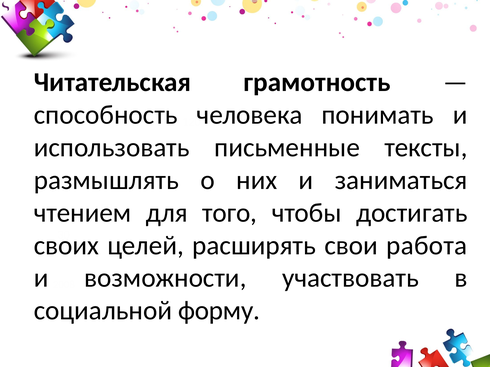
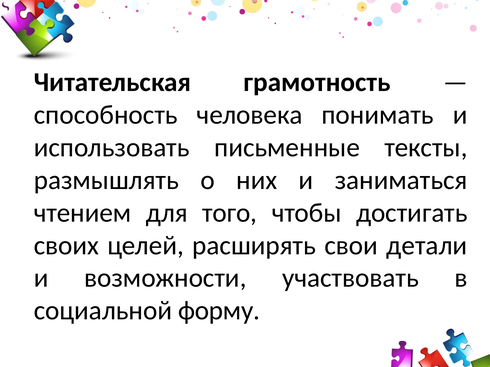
работа: работа -> детали
